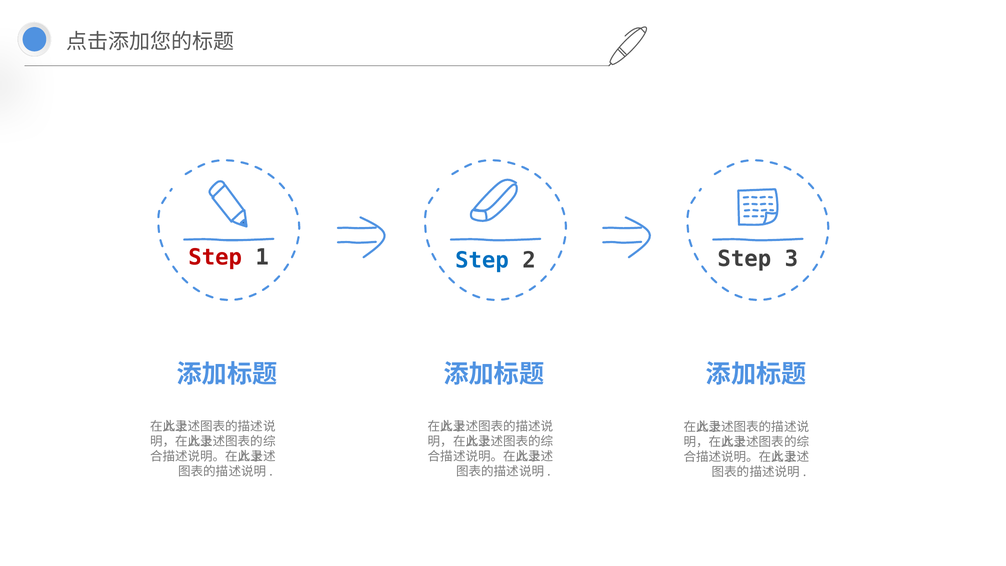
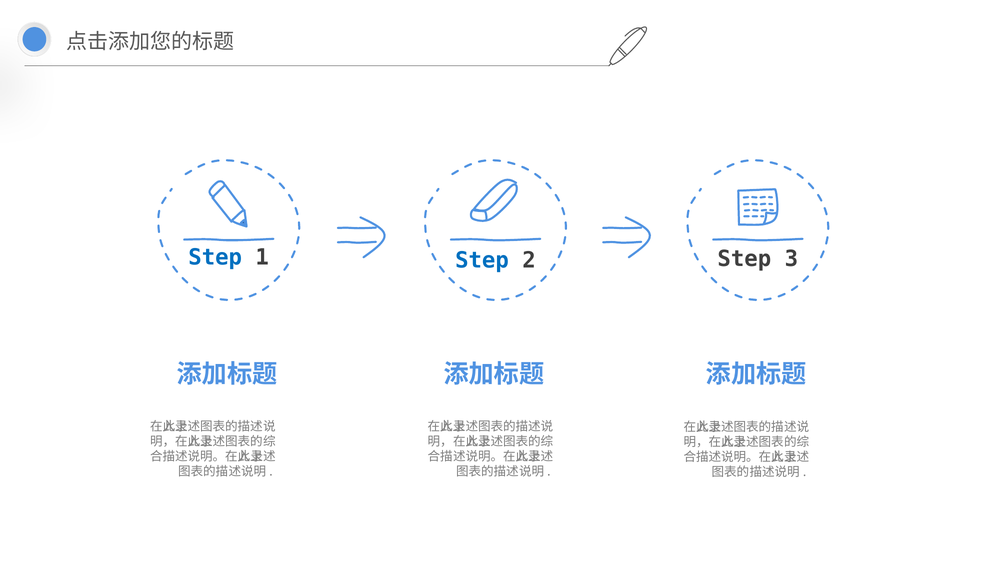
Step at (215, 258) colour: red -> blue
